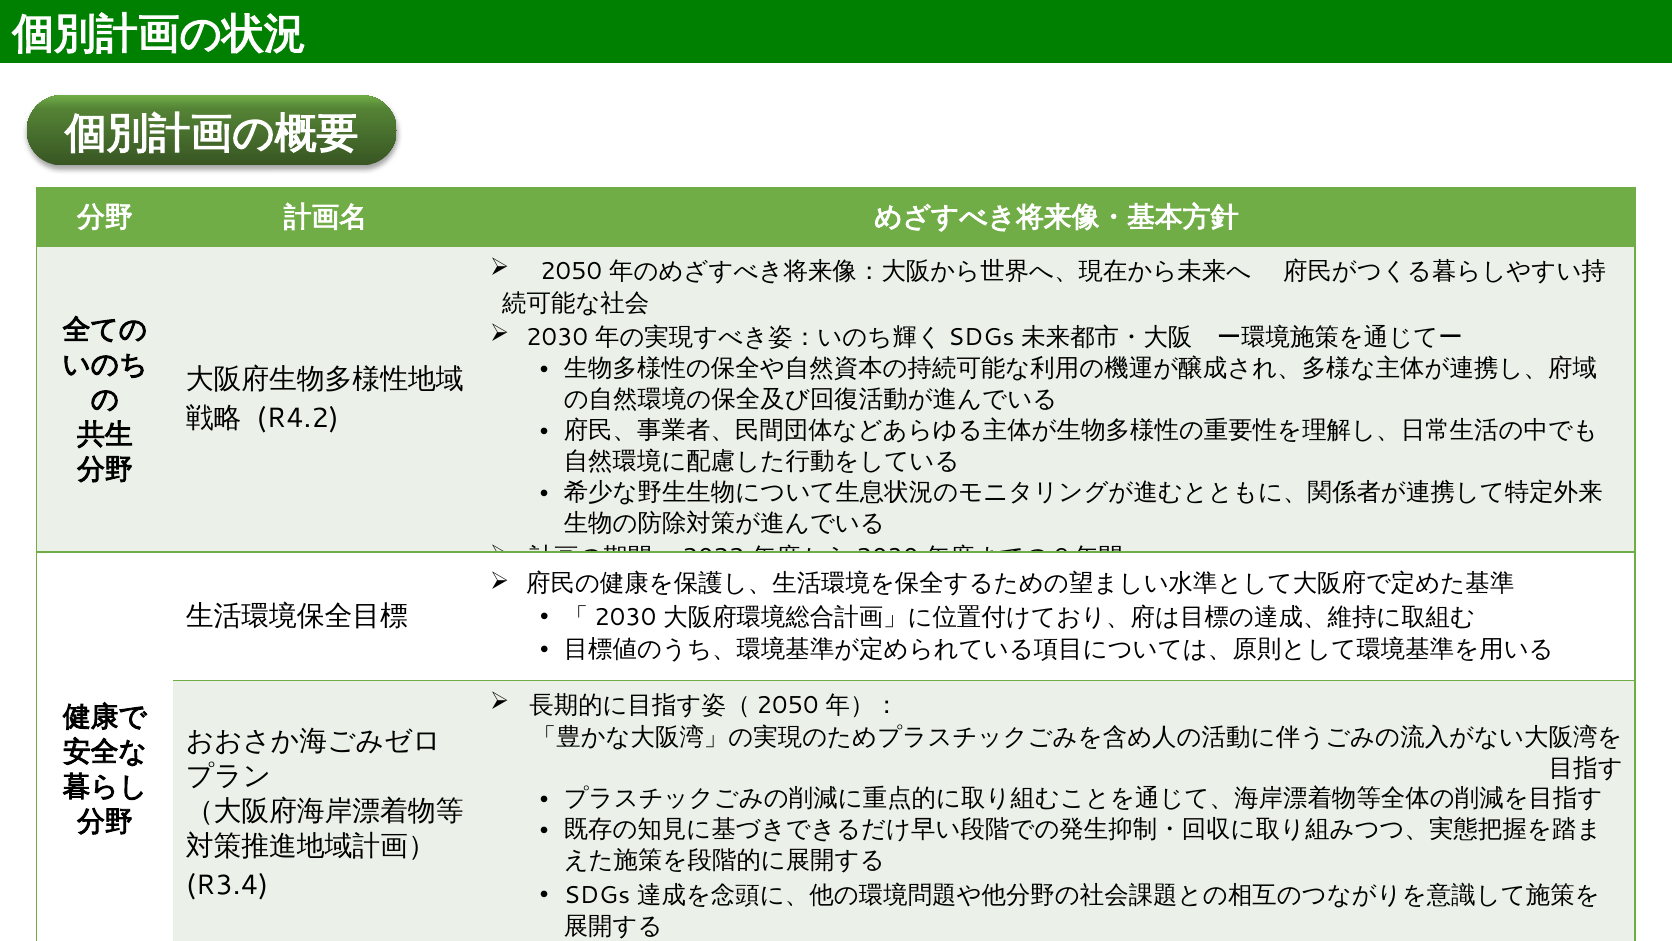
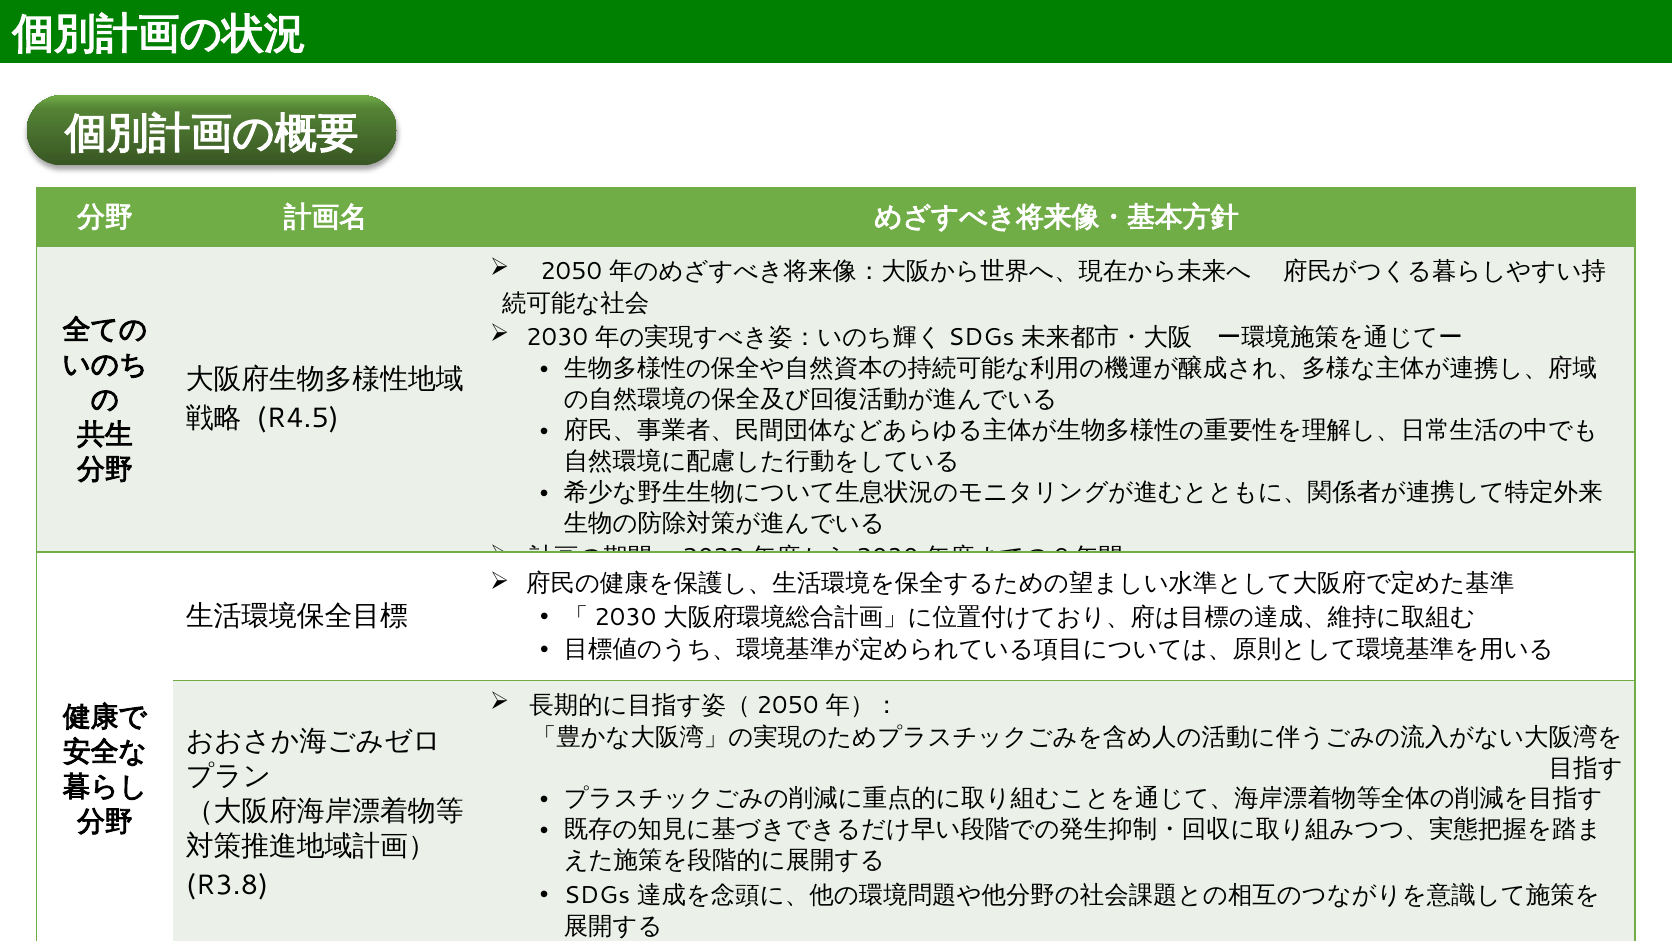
R4.2: R4.2 -> R4.5
R3.4: R3.4 -> R3.8
